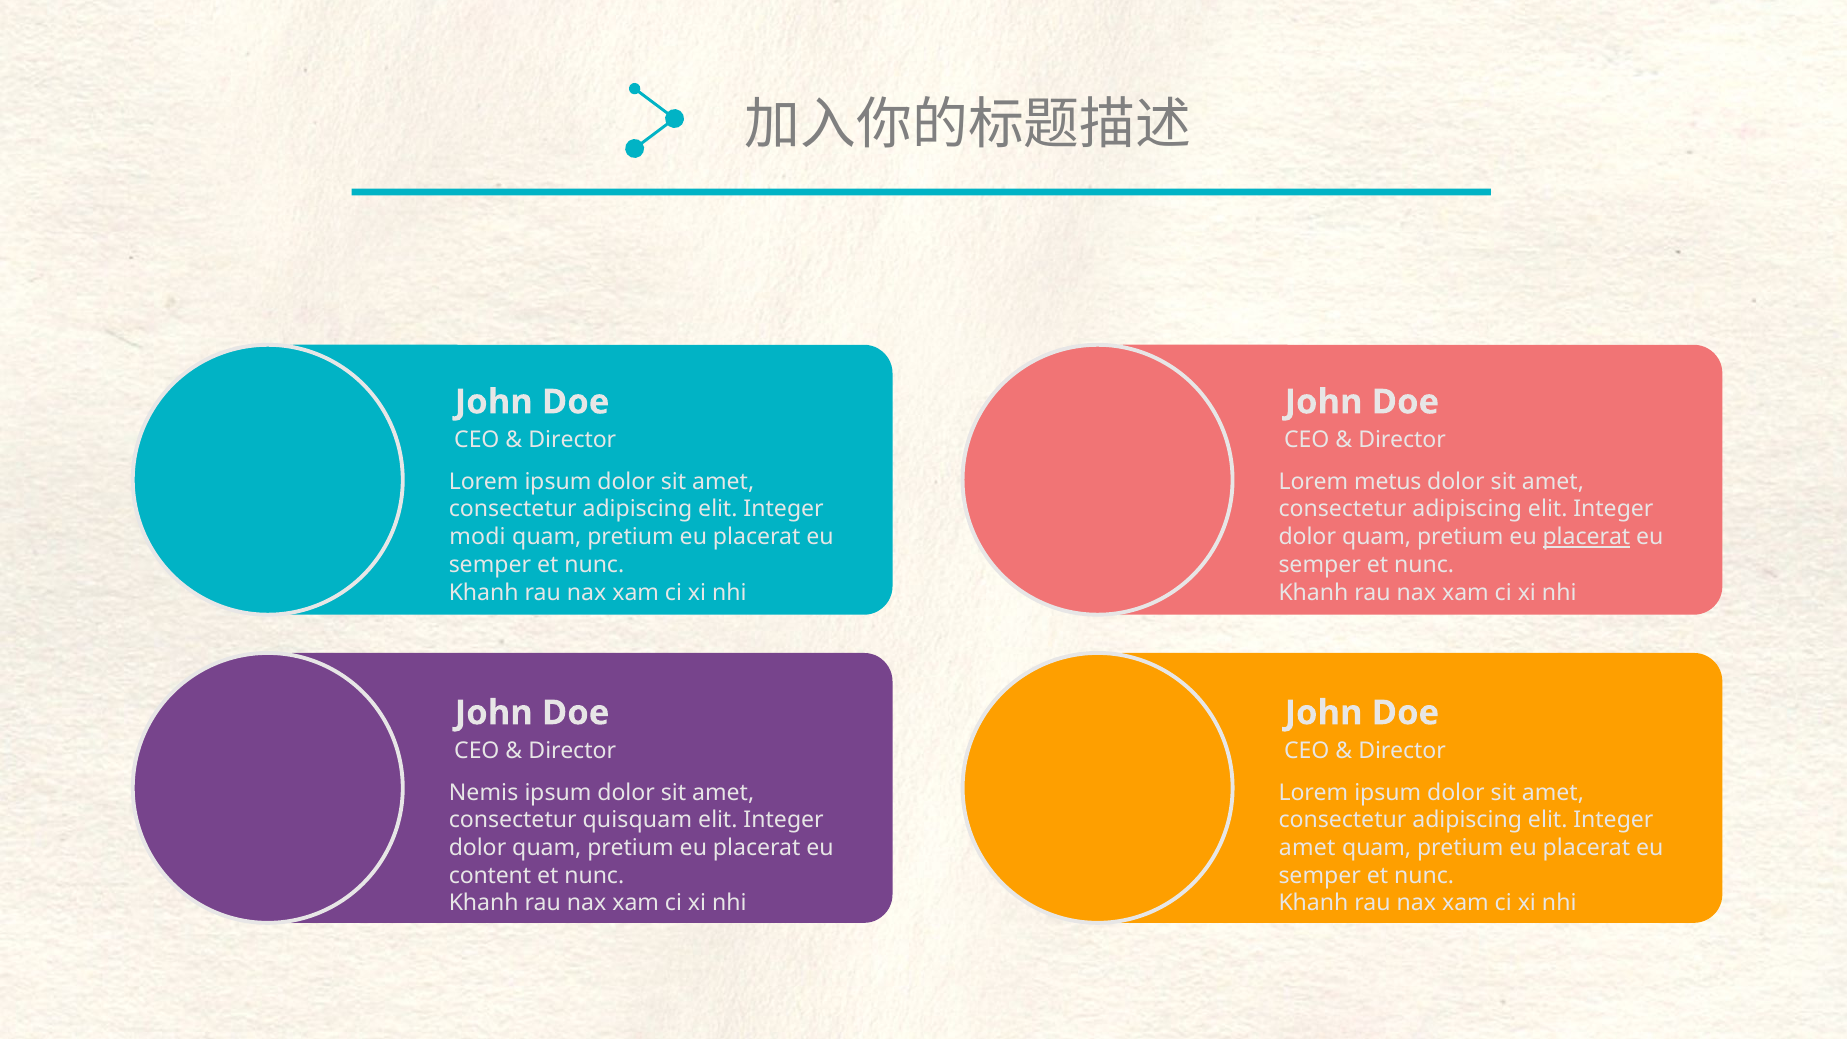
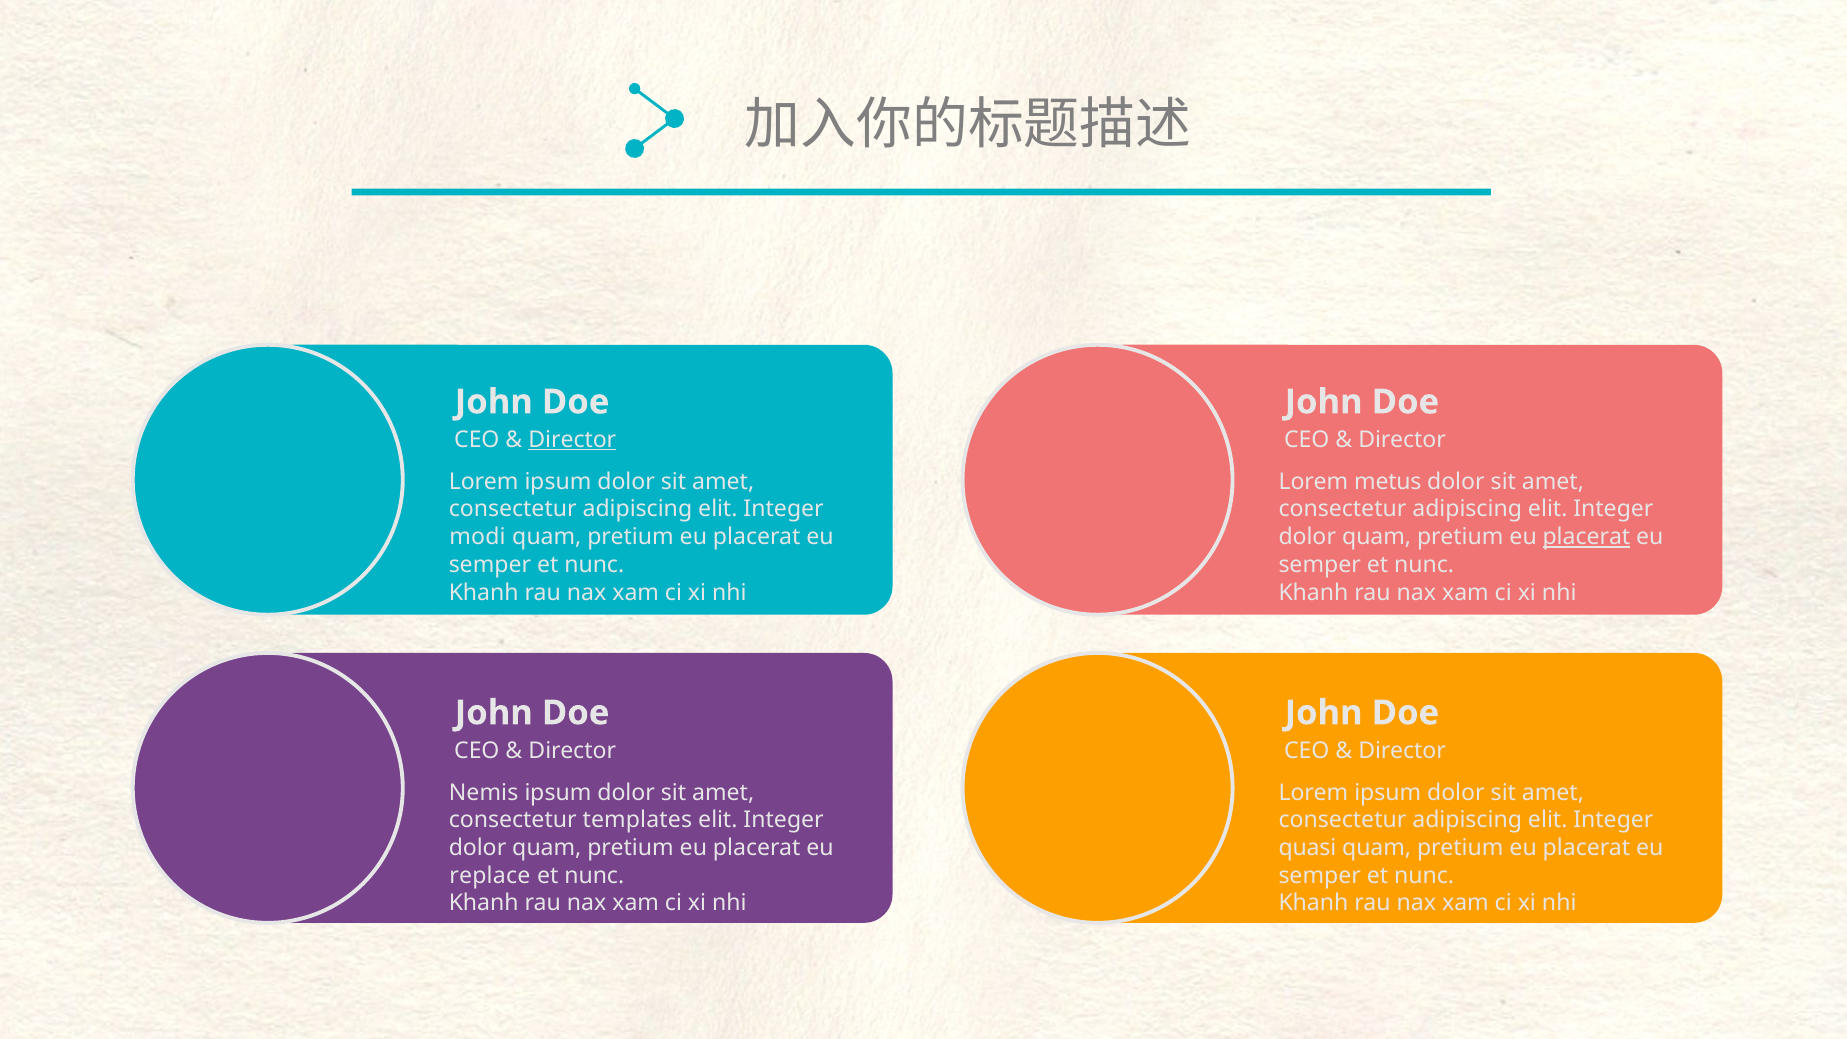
Director at (572, 440) underline: none -> present
quisquam: quisquam -> templates
amet at (1307, 848): amet -> quasi
content: content -> replace
